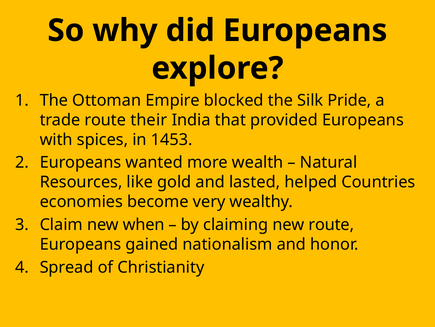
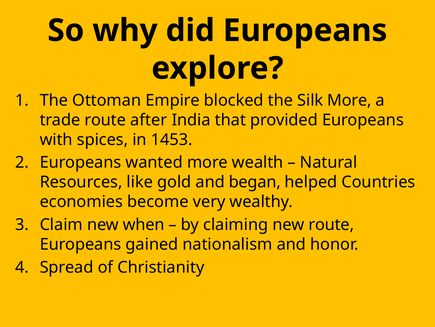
Silk Pride: Pride -> More
their: their -> after
lasted: lasted -> began
